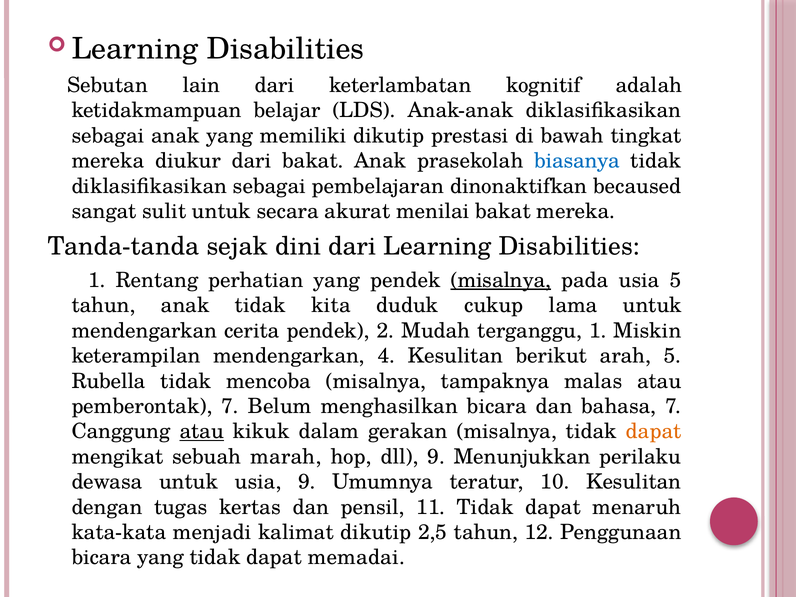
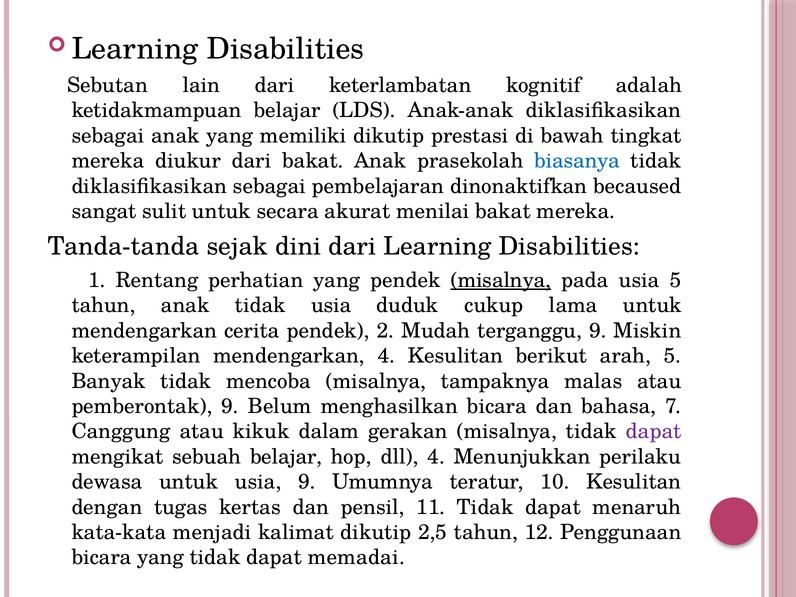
tidak kita: kita -> usia
terganggu 1: 1 -> 9
Rubella: Rubella -> Banyak
pemberontak 7: 7 -> 9
atau at (202, 431) underline: present -> none
dapat at (654, 431) colour: orange -> purple
sebuah marah: marah -> belajar
dll 9: 9 -> 4
